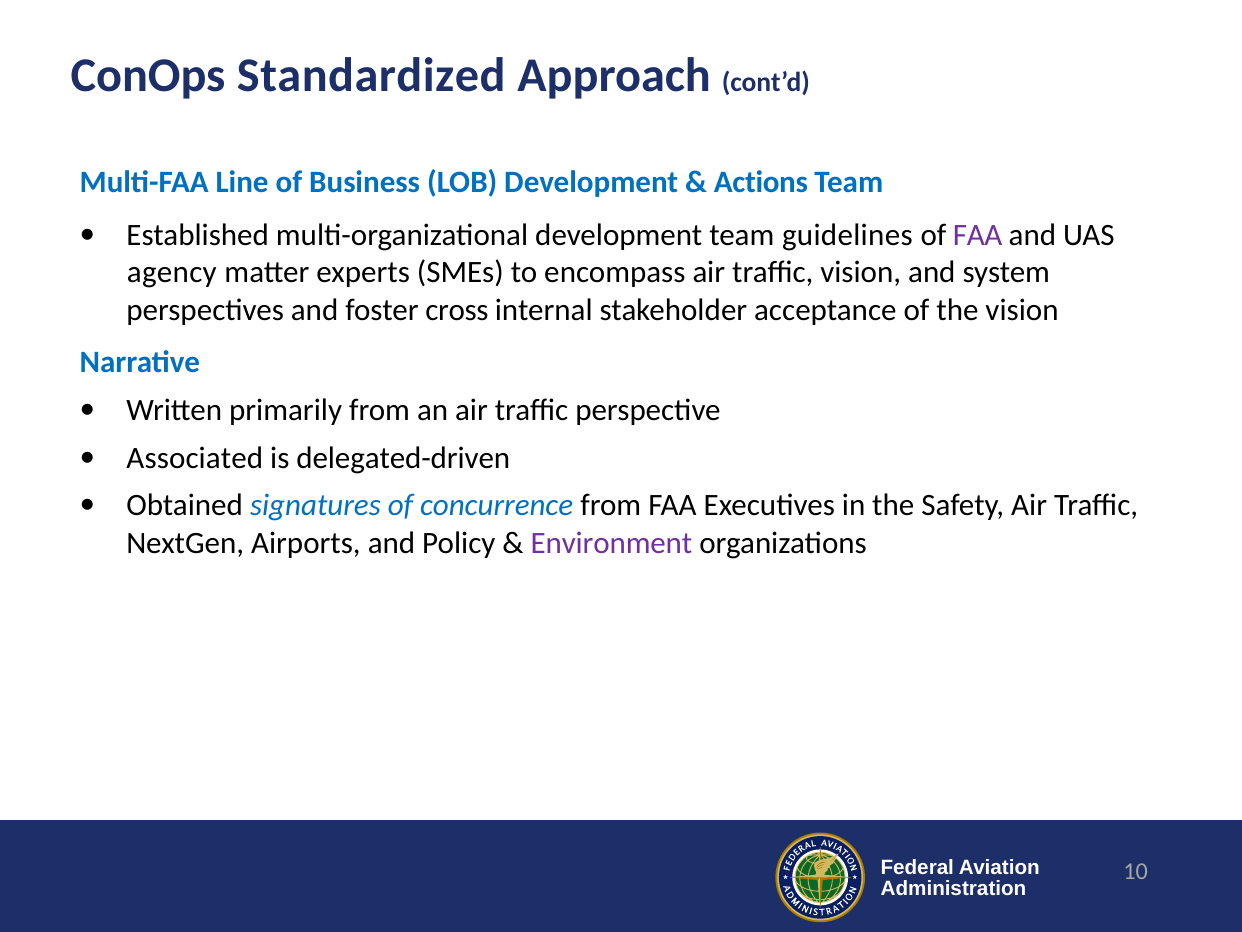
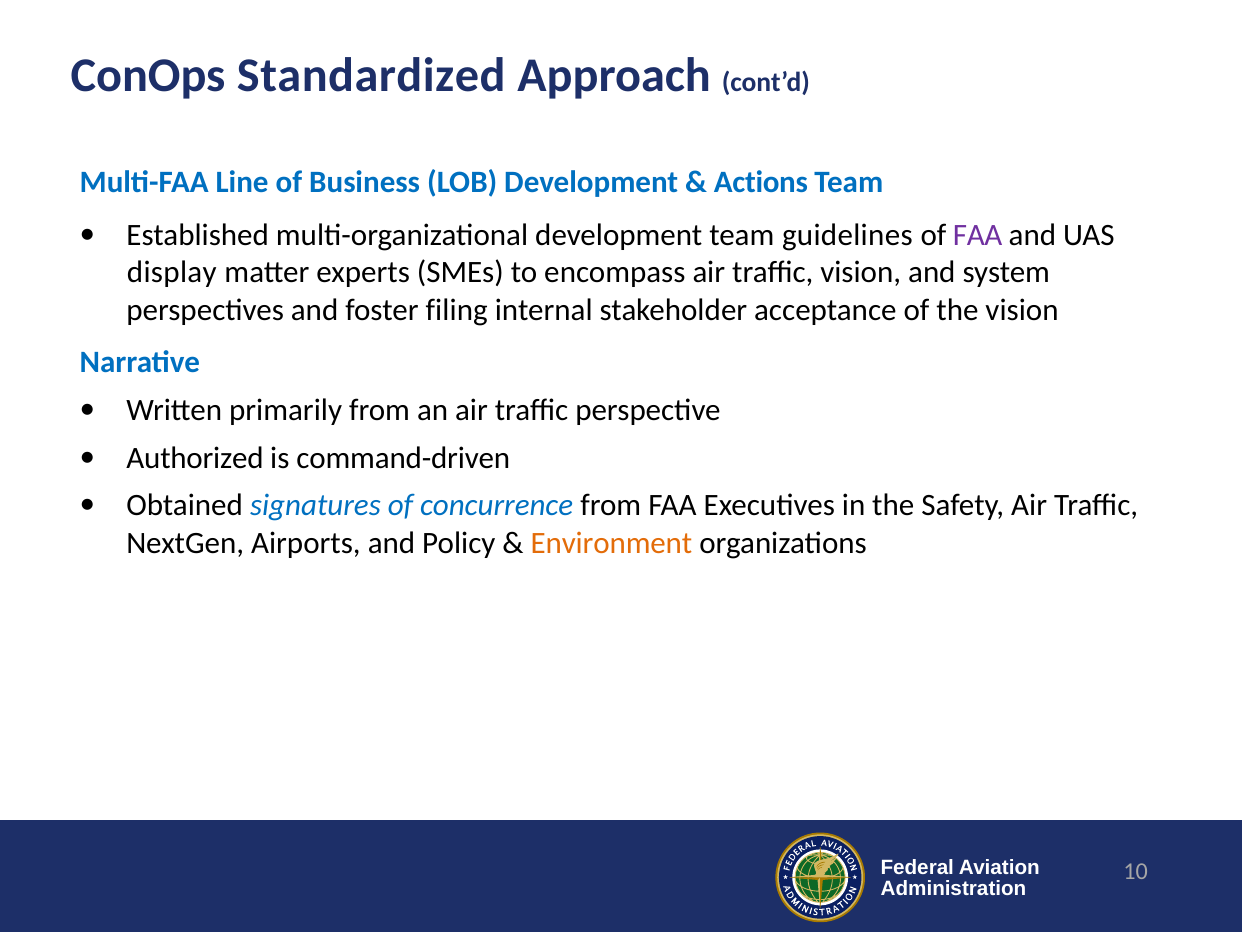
agency: agency -> display
cross: cross -> filing
Associated: Associated -> Authorized
delegated-driven: delegated-driven -> command-driven
Environment colour: purple -> orange
